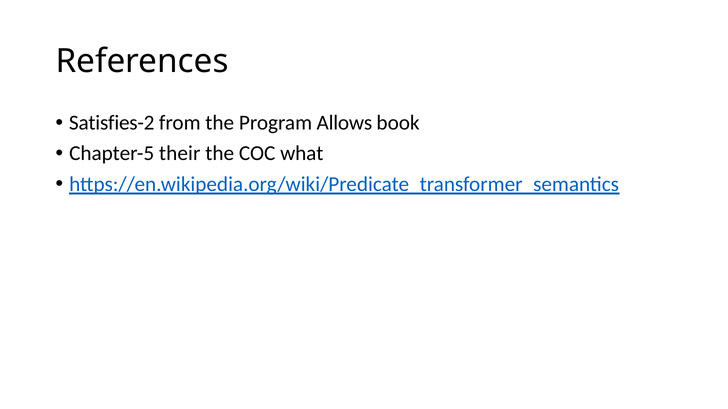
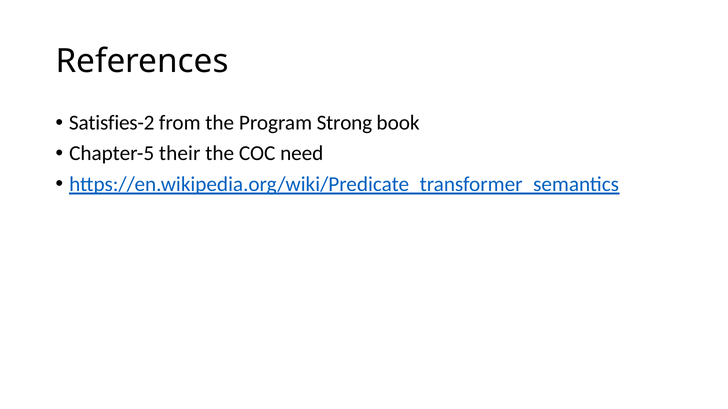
Allows: Allows -> Strong
what: what -> need
